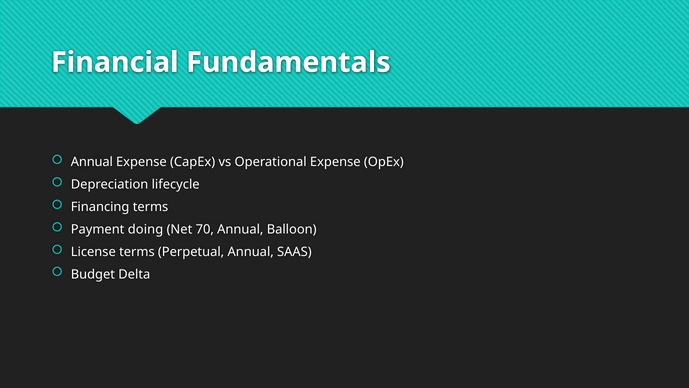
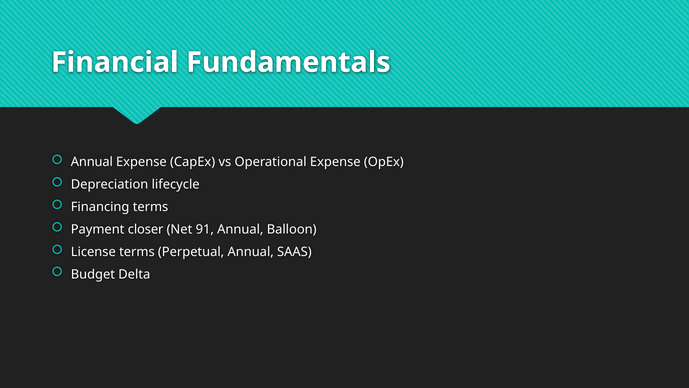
doing: doing -> closer
70: 70 -> 91
